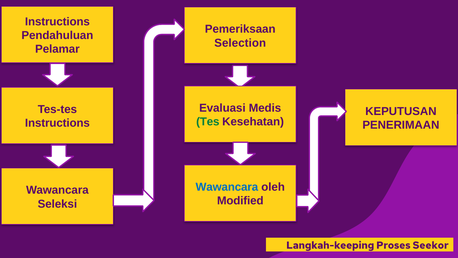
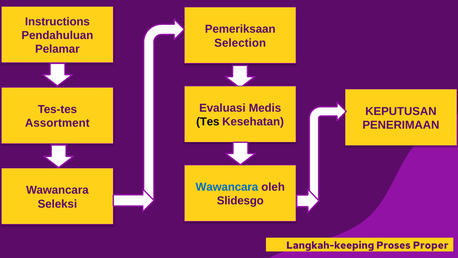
Tes colour: green -> black
Instructions at (57, 123): Instructions -> Assortment
Modified: Modified -> Slidesgo
Seekor: Seekor -> Proper
